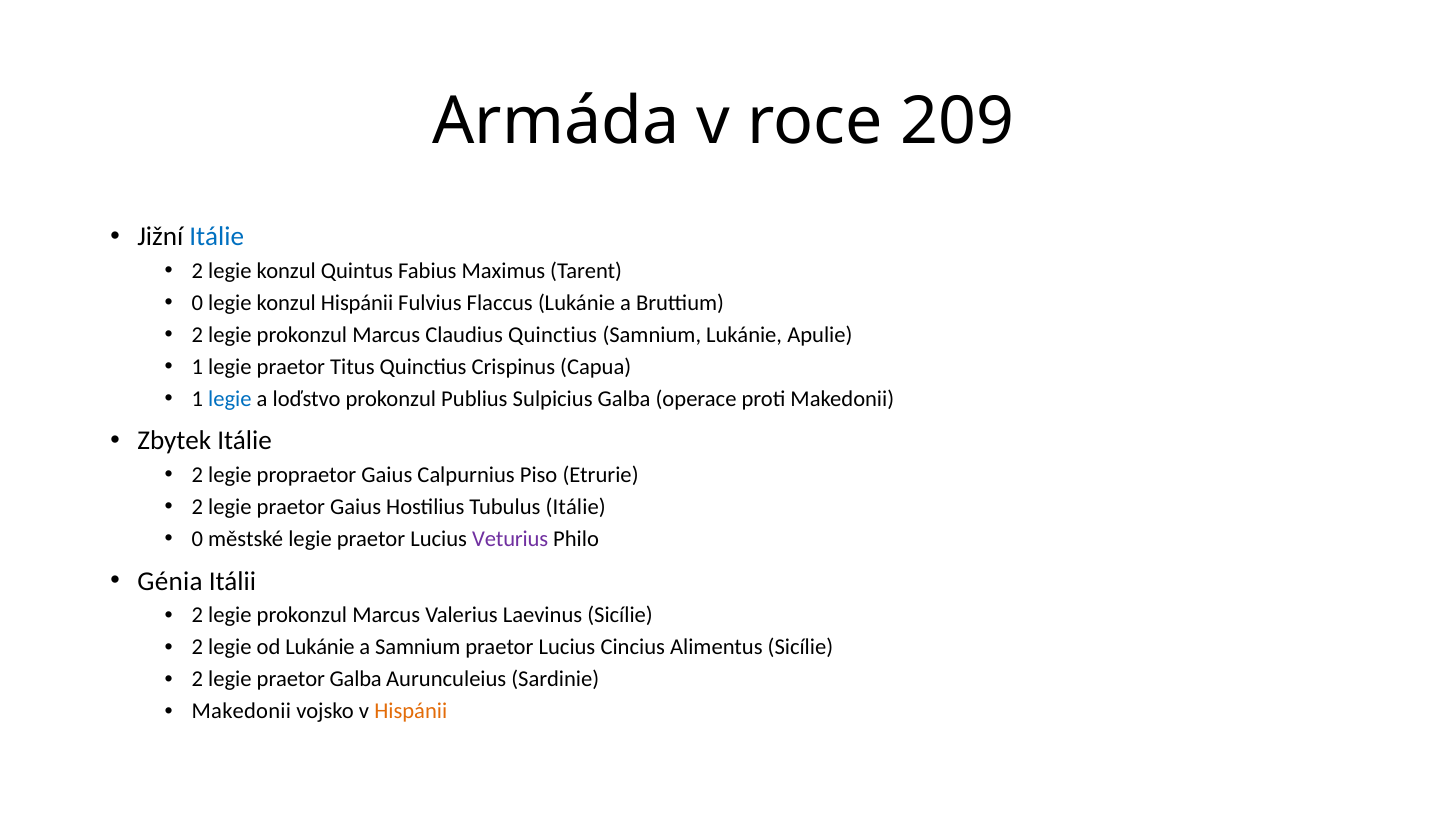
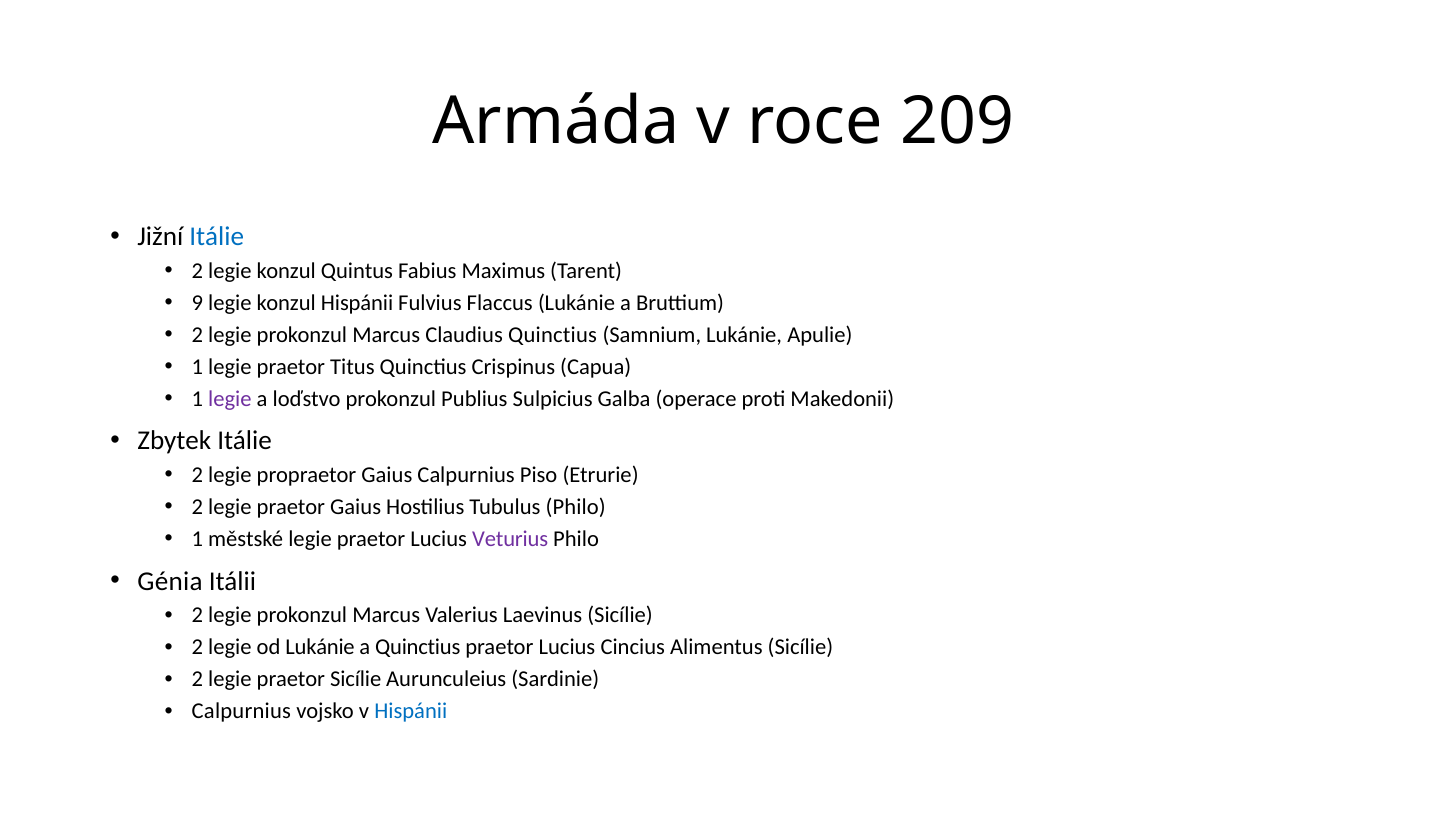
0 at (197, 303): 0 -> 9
legie at (230, 399) colour: blue -> purple
Tubulus Itálie: Itálie -> Philo
0 at (197, 539): 0 -> 1
a Samnium: Samnium -> Quinctius
praetor Galba: Galba -> Sicílie
Makedonii at (241, 711): Makedonii -> Calpurnius
Hispánii at (411, 711) colour: orange -> blue
